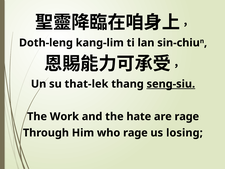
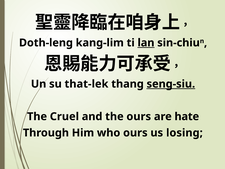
lan underline: none -> present
Work: Work -> Cruel
the hate: hate -> ours
are rage: rage -> hate
who rage: rage -> ours
